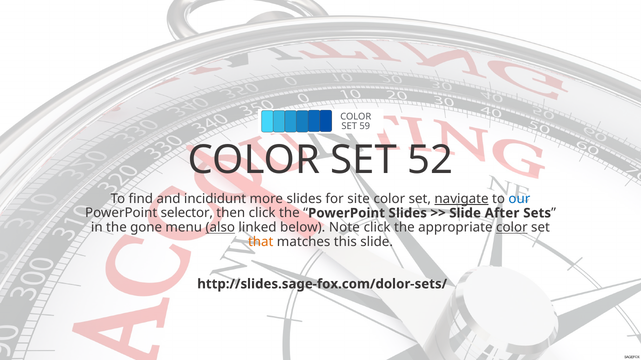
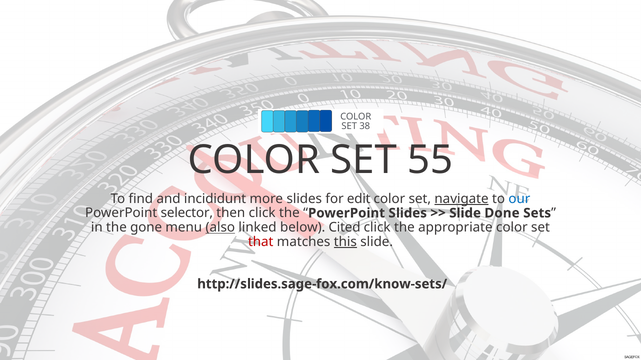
59: 59 -> 38
52: 52 -> 55
site: site -> edit
After: After -> Done
Note: Note -> Cited
color at (512, 228) underline: present -> none
that colour: orange -> red
this underline: none -> present
http://slides.sage-fox.com/dolor-sets/: http://slides.sage-fox.com/dolor-sets/ -> http://slides.sage-fox.com/know-sets/
